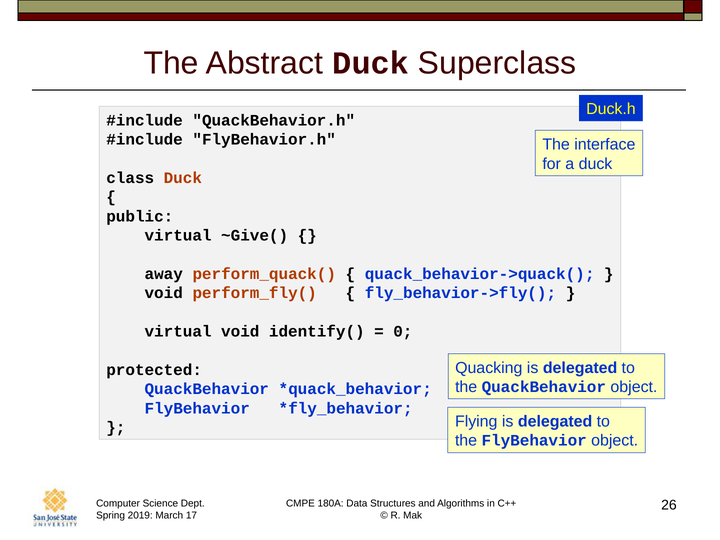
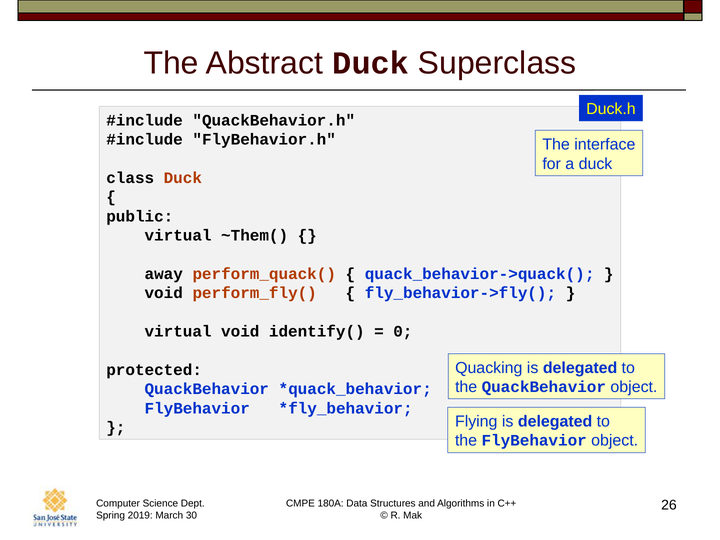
~Give(: ~Give( -> ~Them(
17: 17 -> 30
